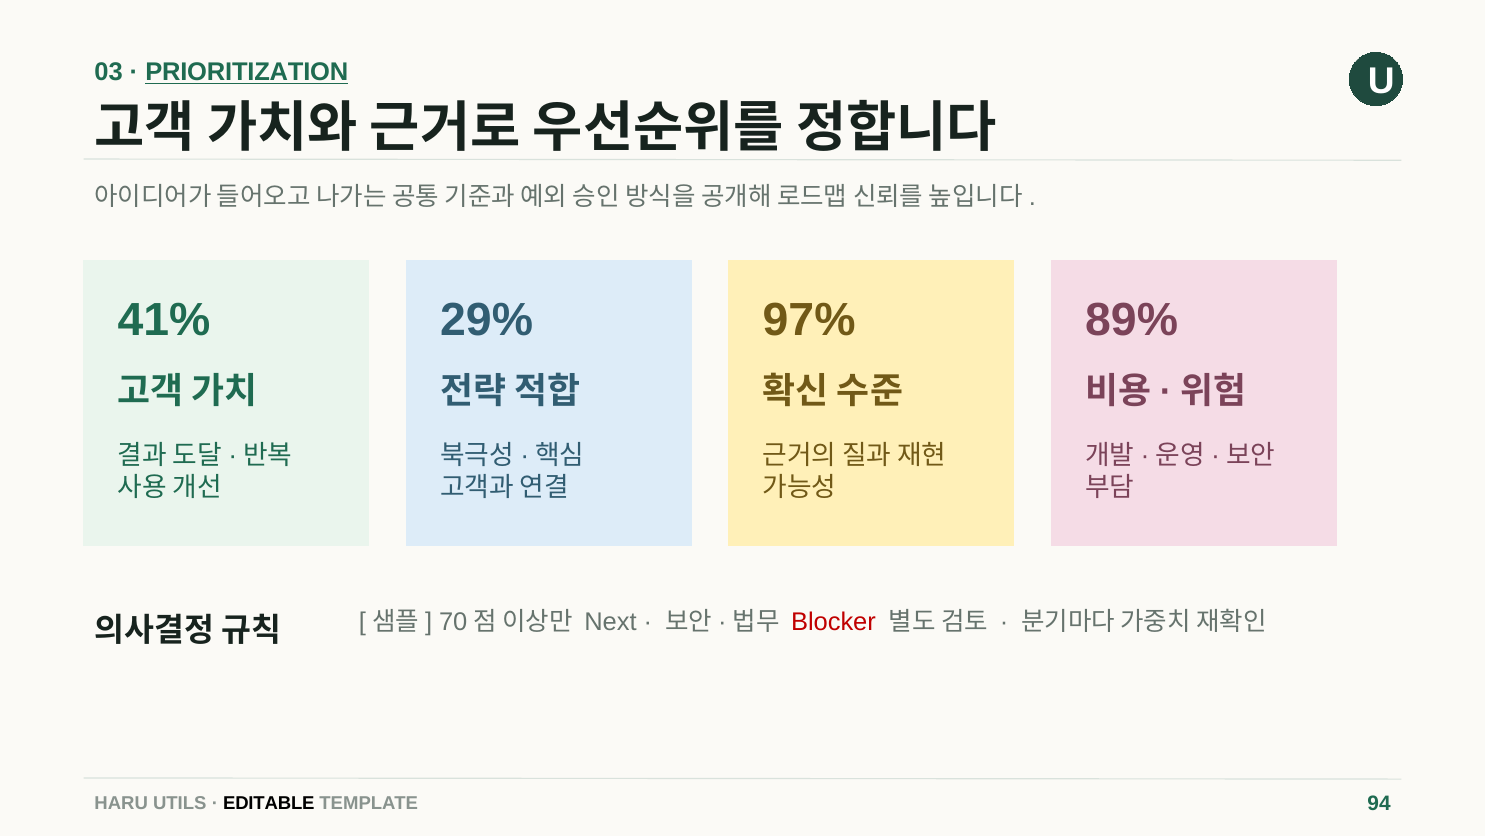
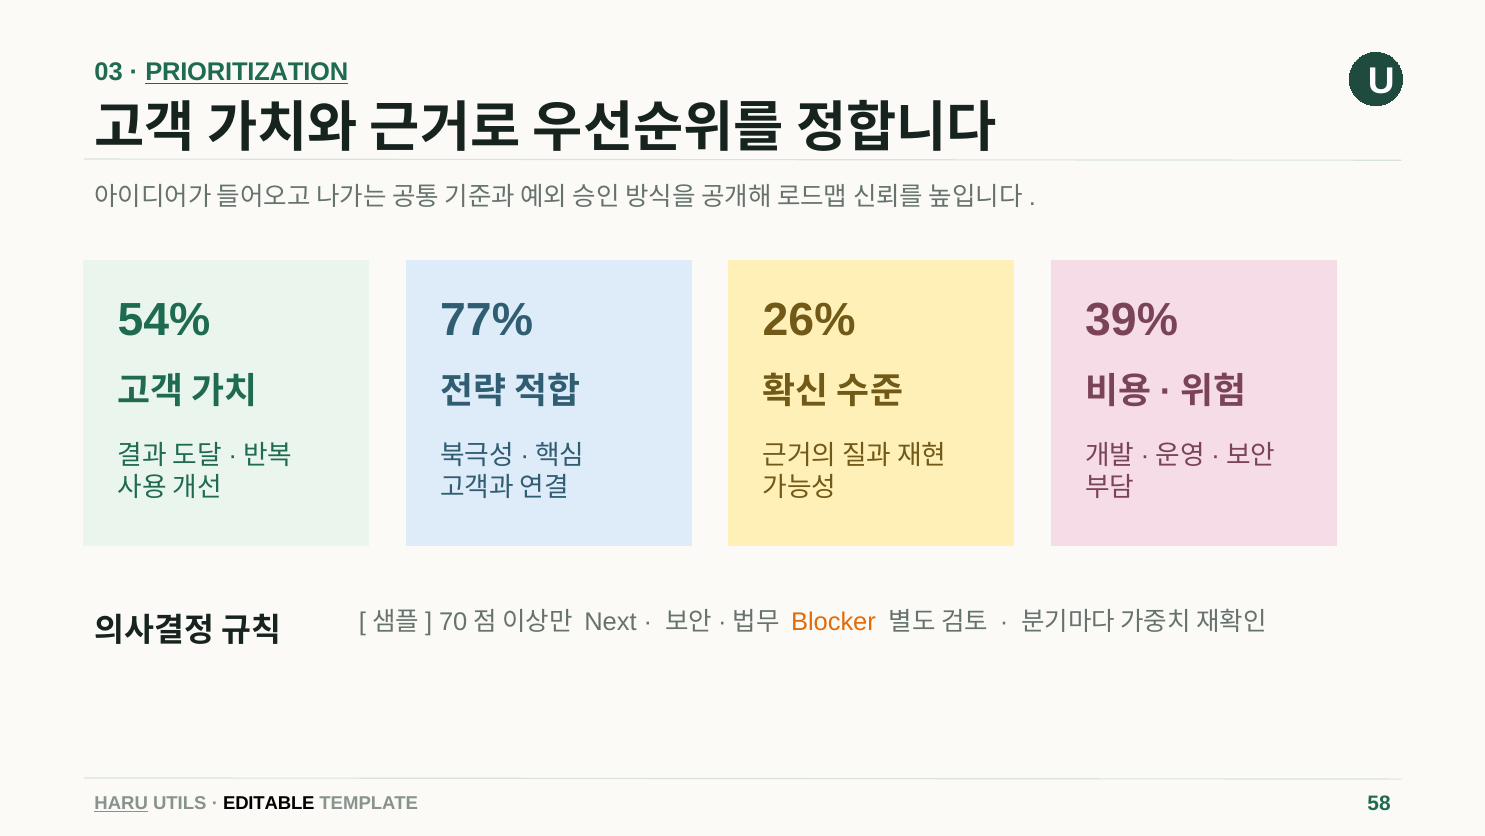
41%: 41% -> 54%
29%: 29% -> 77%
97%: 97% -> 26%
89%: 89% -> 39%
Blocker colour: red -> orange
HARU underline: none -> present
94: 94 -> 58
